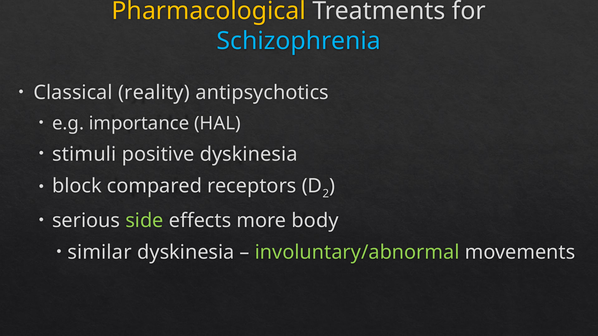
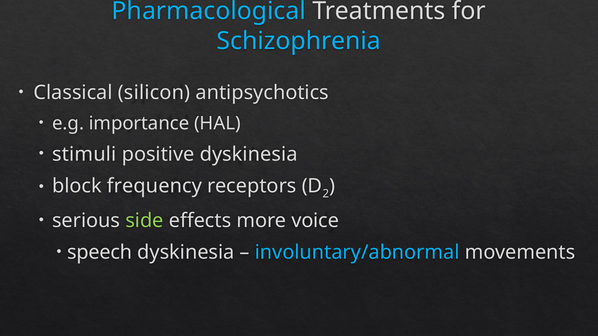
Pharmacological colour: yellow -> light blue
reality: reality -> silicon
compared: compared -> frequency
body: body -> voice
similar: similar -> speech
involuntary/abnormal colour: light green -> light blue
